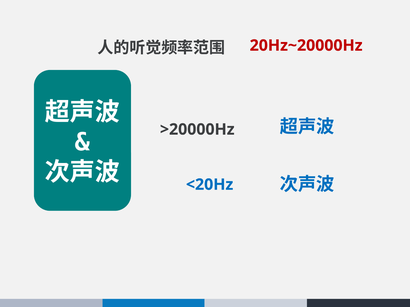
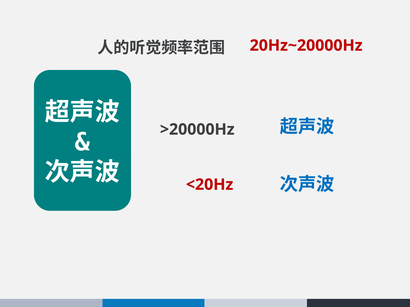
<20Hz colour: blue -> red
